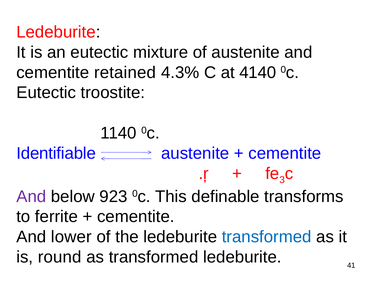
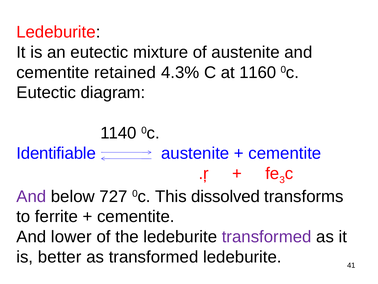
4140: 4140 -> 1160
troostite: troostite -> diagram
923: 923 -> 727
definable: definable -> dissolved
transformed at (267, 236) colour: blue -> purple
round: round -> better
